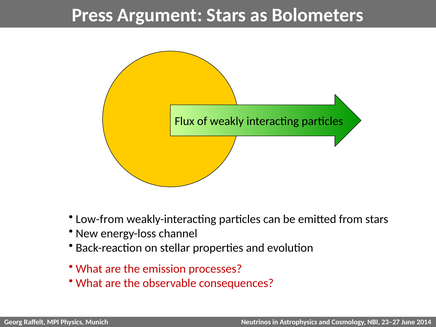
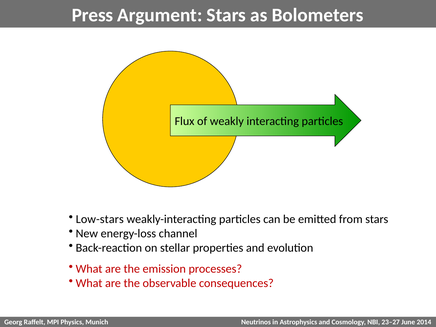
Low-from: Low-from -> Low-stars
